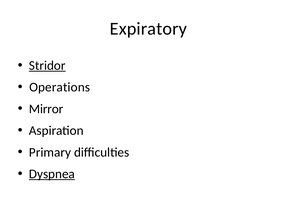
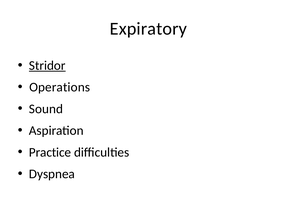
Mirror: Mirror -> Sound
Primary: Primary -> Practice
Dyspnea underline: present -> none
